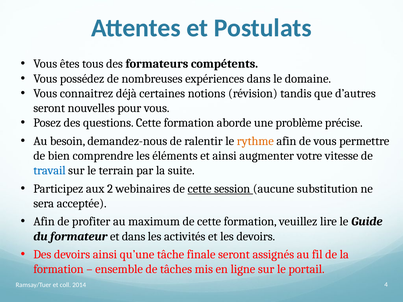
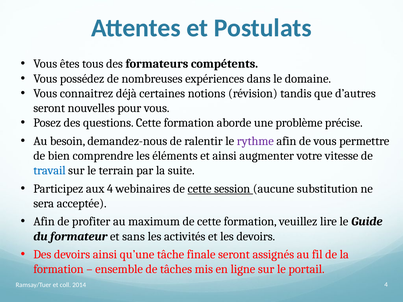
rythme colour: orange -> purple
aux 2: 2 -> 4
et dans: dans -> sans
